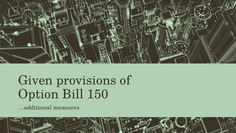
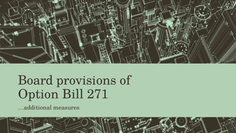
Given: Given -> Board
150: 150 -> 271
